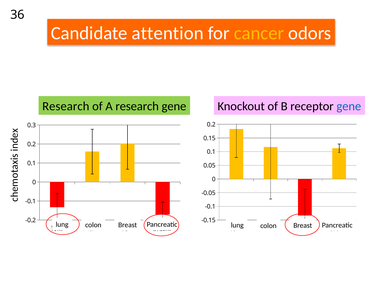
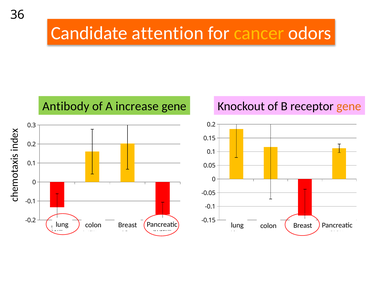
Research at (66, 106): Research -> Antibody
A research: research -> increase
gene at (349, 106) colour: blue -> orange
